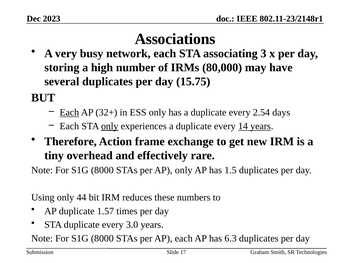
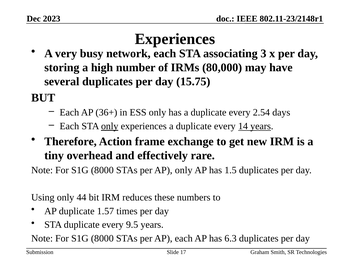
Associations at (175, 39): Associations -> Experiences
Each at (69, 112) underline: present -> none
32+: 32+ -> 36+
3.0: 3.0 -> 9.5
